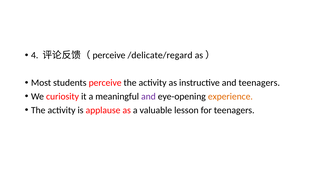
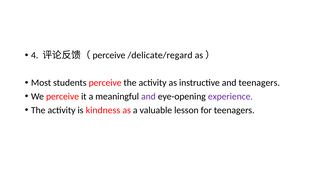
We curiosity: curiosity -> perceive
experience colour: orange -> purple
applause: applause -> kindness
